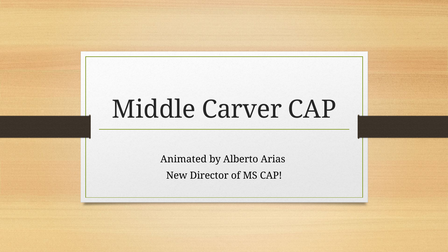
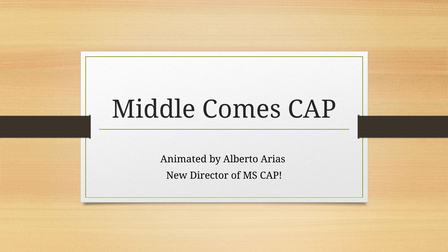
Carver: Carver -> Comes
